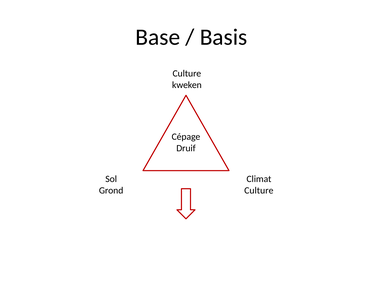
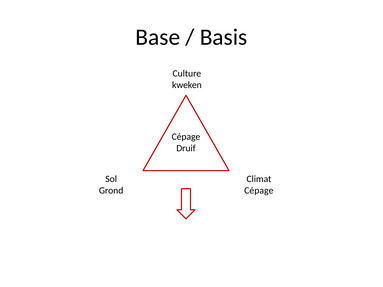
Culture at (259, 191): Culture -> Cépage
